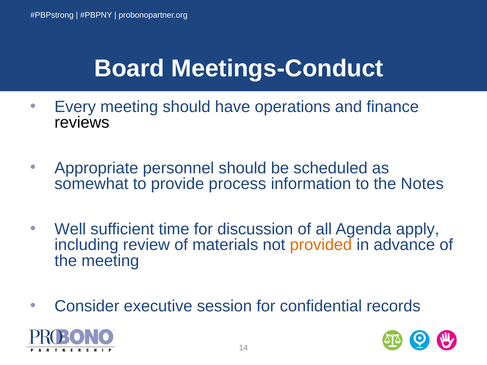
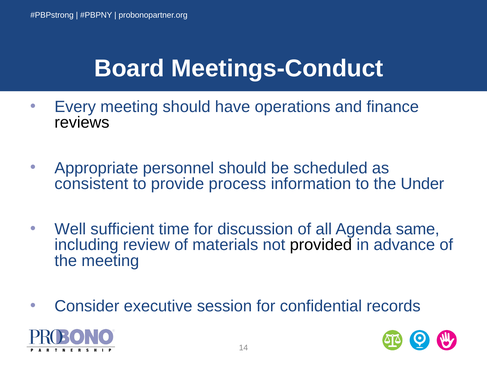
somewhat: somewhat -> consistent
Notes: Notes -> Under
apply: apply -> same
provided colour: orange -> black
